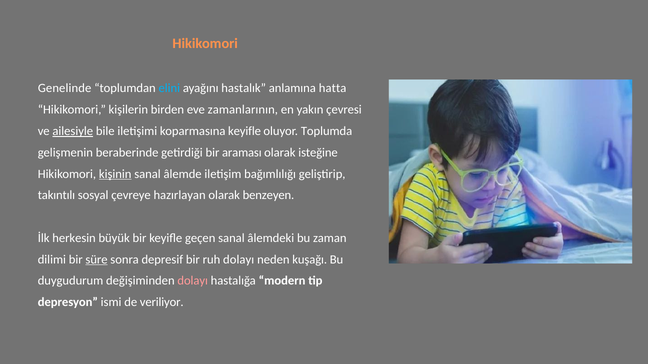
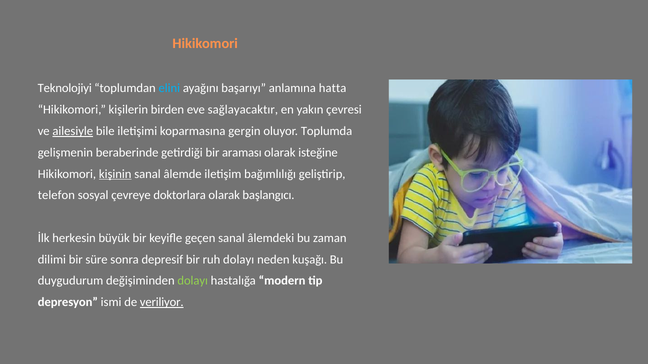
Genelinde: Genelinde -> Teknolojiyi
hastalık: hastalık -> başarıyı
zamanlarının: zamanlarının -> sağlayacaktır
koparmasına keyifle: keyifle -> gergin
takıntılı: takıntılı -> telefon
hazırlayan: hazırlayan -> doktorlara
benzeyen: benzeyen -> başlangıcı
süre underline: present -> none
dolayı at (193, 281) colour: pink -> light green
veriliyor underline: none -> present
